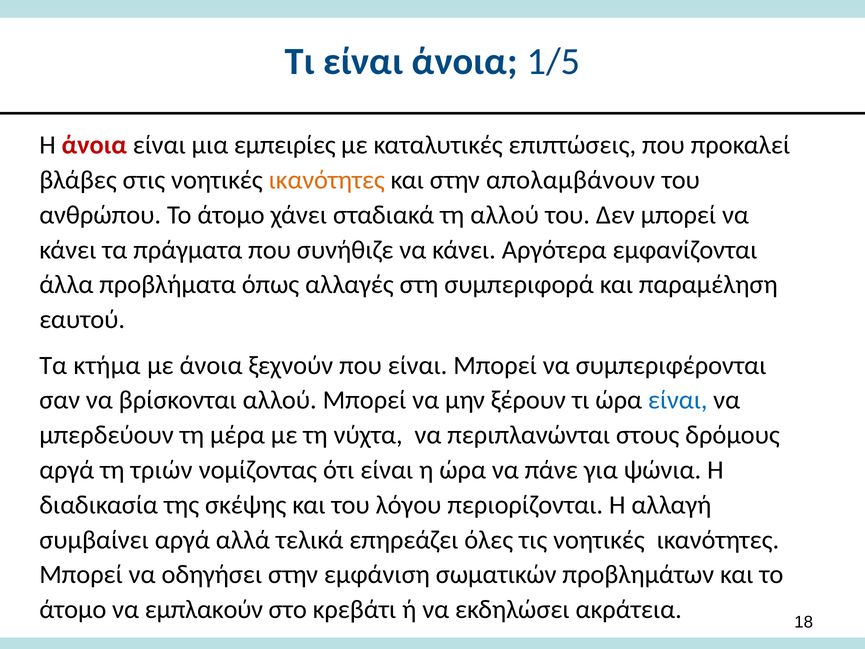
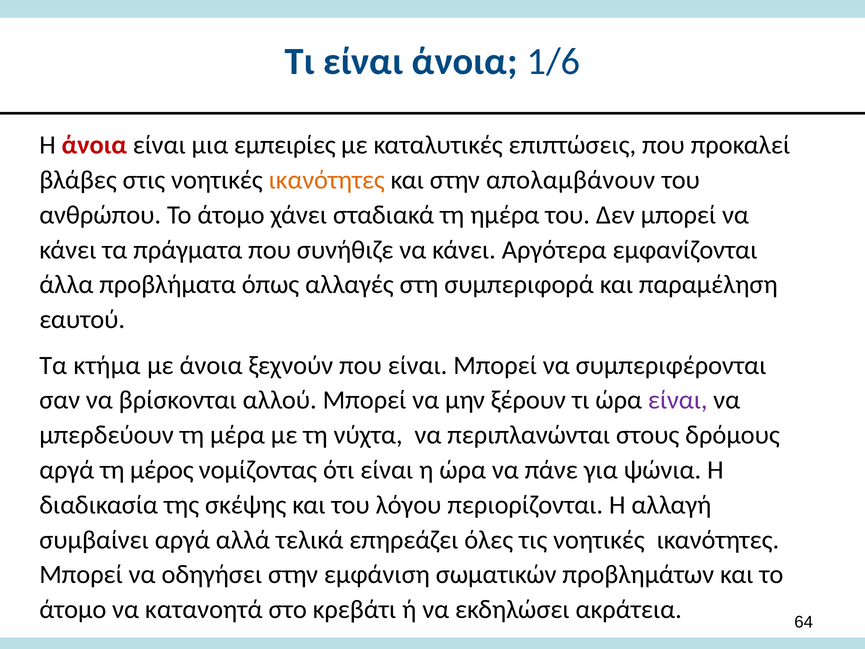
1/5: 1/5 -> 1/6
τη αλλού: αλλού -> ημέρα
είναι at (678, 400) colour: blue -> purple
τριών: τριών -> μέρος
εμπλακούν: εμπλακούν -> κατανοητά
18: 18 -> 64
